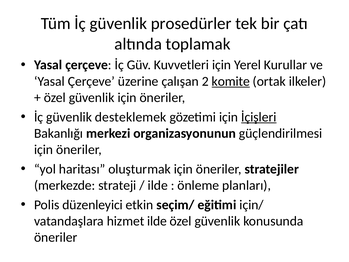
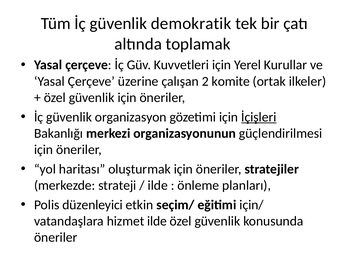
prosedürler: prosedürler -> demokratik
komite underline: present -> none
desteklemek: desteklemek -> organizasyon
